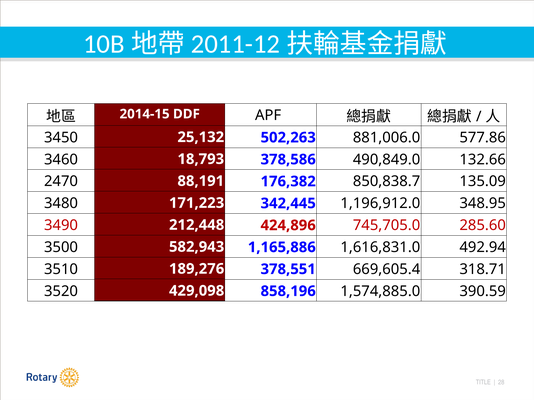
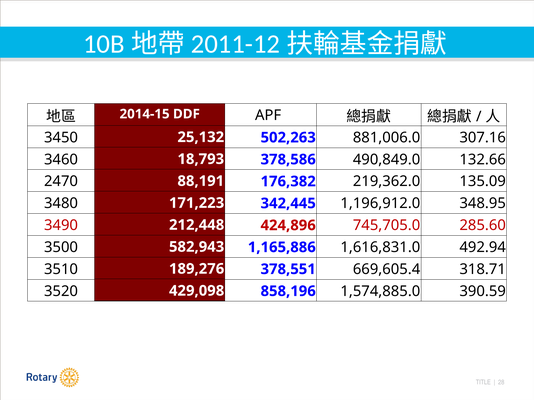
577.86: 577.86 -> 307.16
850,838.7: 850,838.7 -> 219,362.0
